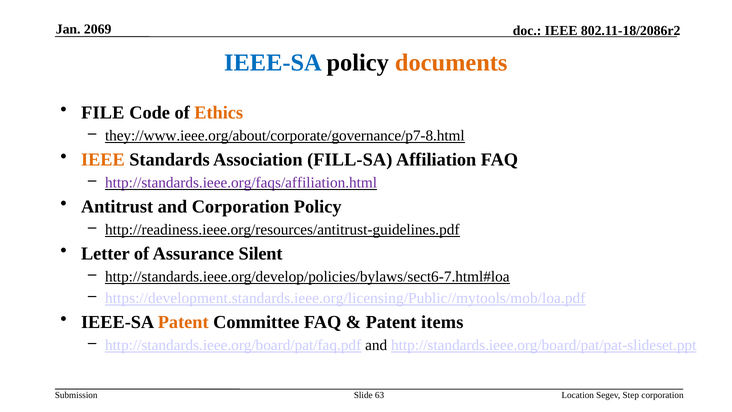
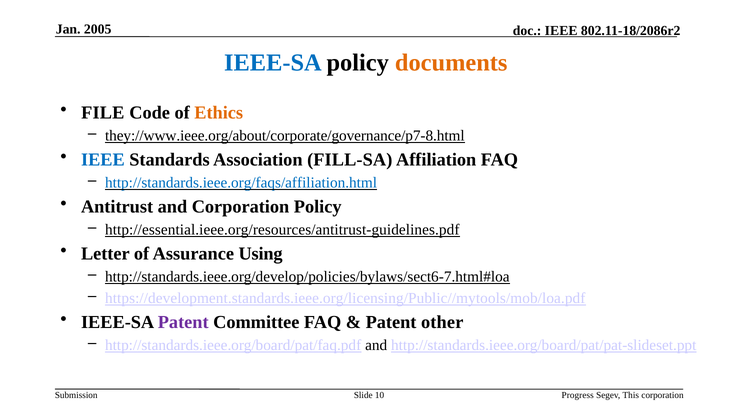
2069: 2069 -> 2005
IEEE at (103, 160) colour: orange -> blue
http://standards.ieee.org/faqs/affiliation.html colour: purple -> blue
http://readiness.ieee.org/resources/antitrust-guidelines.pdf: http://readiness.ieee.org/resources/antitrust-guidelines.pdf -> http://essential.ieee.org/resources/antitrust-guidelines.pdf
Silent: Silent -> Using
Patent at (183, 322) colour: orange -> purple
items: items -> other
63: 63 -> 10
Location: Location -> Progress
Step: Step -> This
